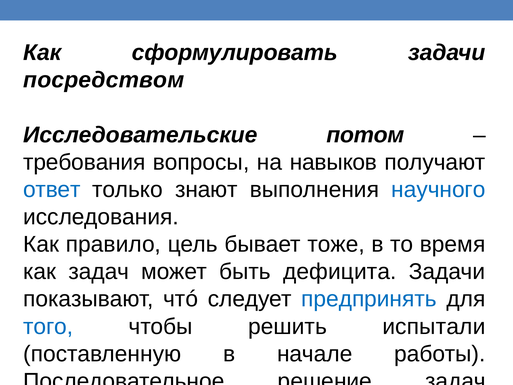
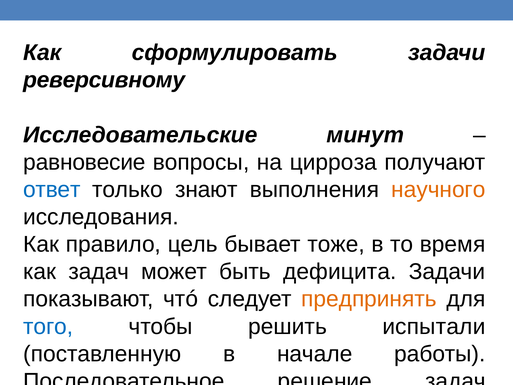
посредством: посредством -> реверсивному
потом: потом -> минут
требования: требования -> равновесие
навыков: навыков -> цирроза
научного colour: blue -> orange
предпринять colour: blue -> orange
